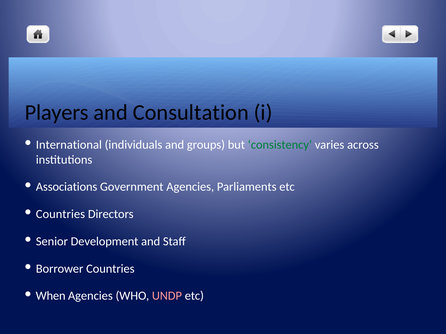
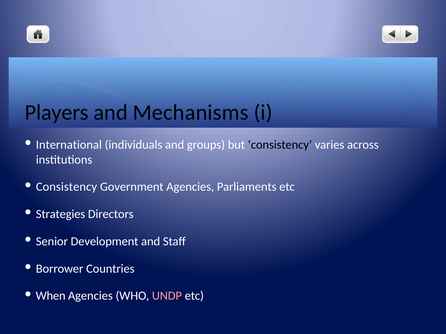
Consultation: Consultation -> Mechanisms
consistency at (280, 145) colour: green -> black
Associations at (67, 187): Associations -> Consistency
Countries at (60, 214): Countries -> Strategies
